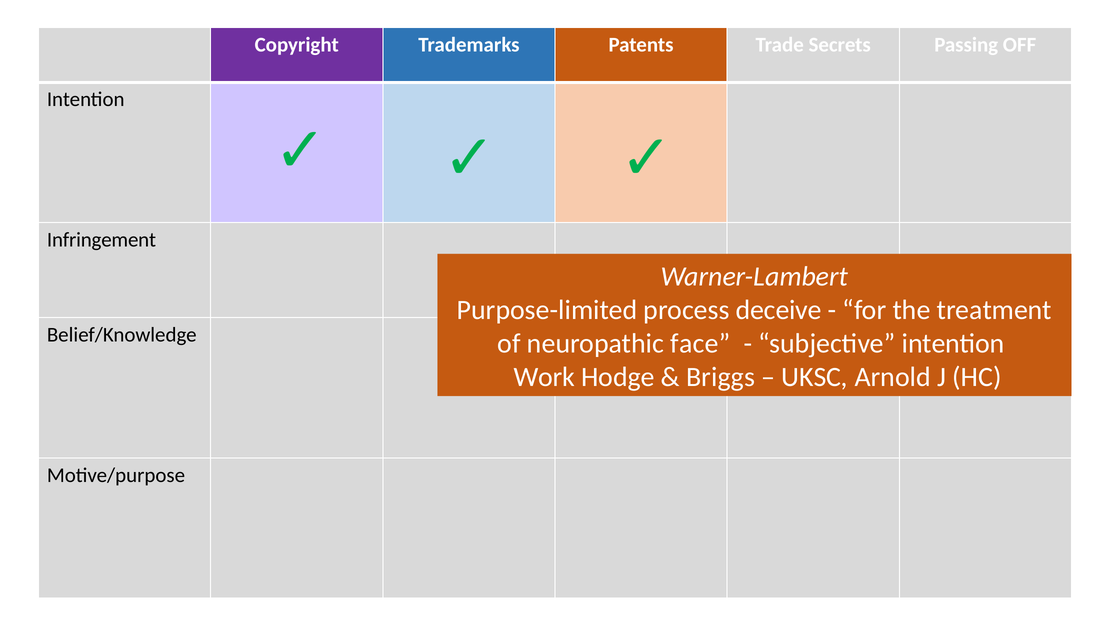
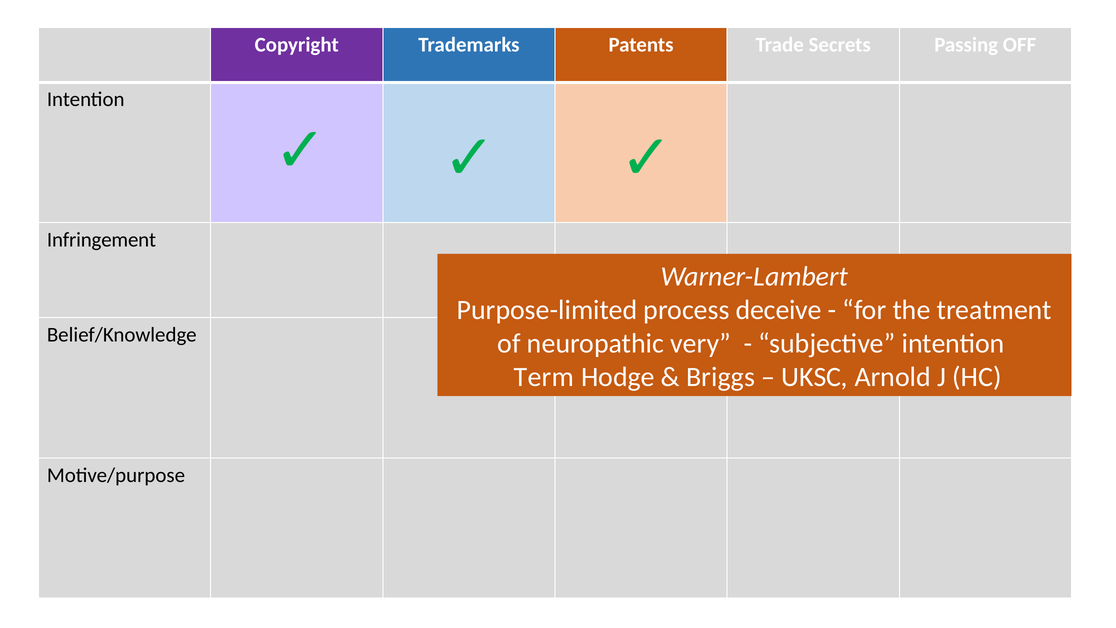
face: face -> very
Work: Work -> Term
